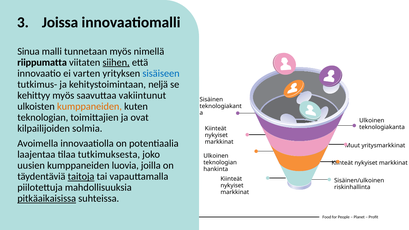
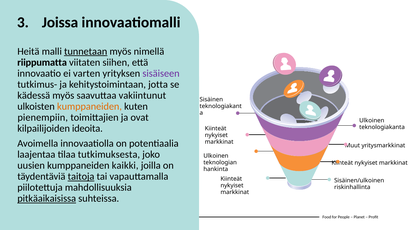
Sinua: Sinua -> Heitä
tunnetaan underline: none -> present
siihen underline: present -> none
sisäiseen colour: blue -> purple
neljä: neljä -> jotta
kehittyy: kehittyy -> kädessä
teknologian at (43, 117): teknologian -> pienempiin
solmia: solmia -> ideoita
luovia: luovia -> kaikki
